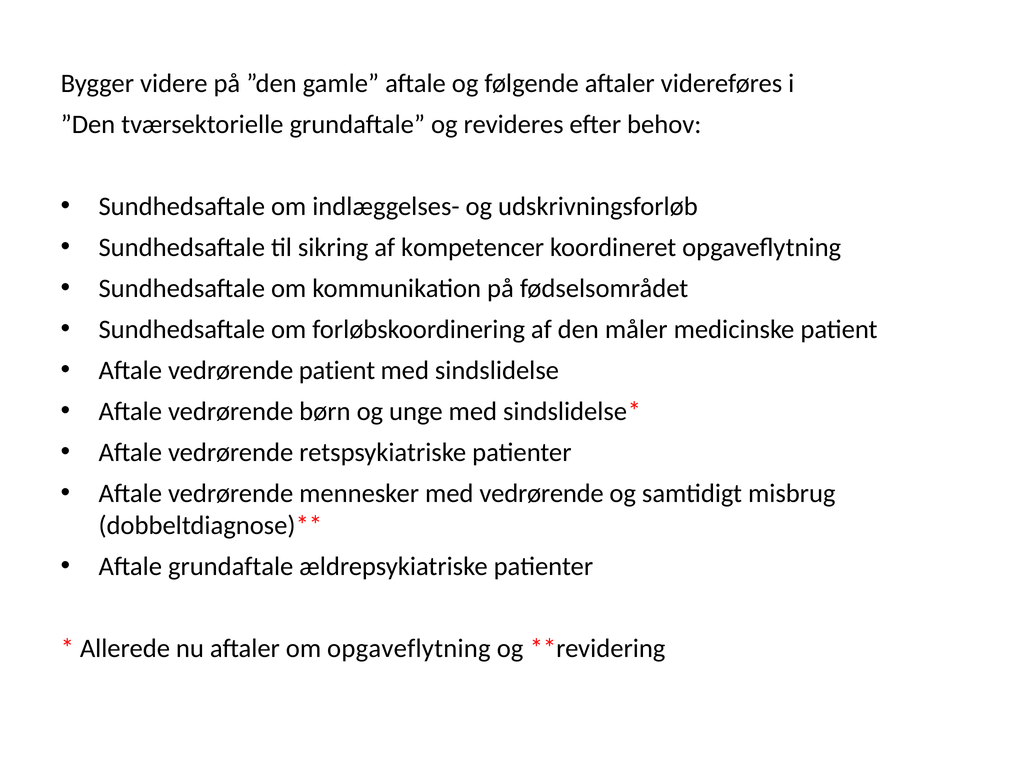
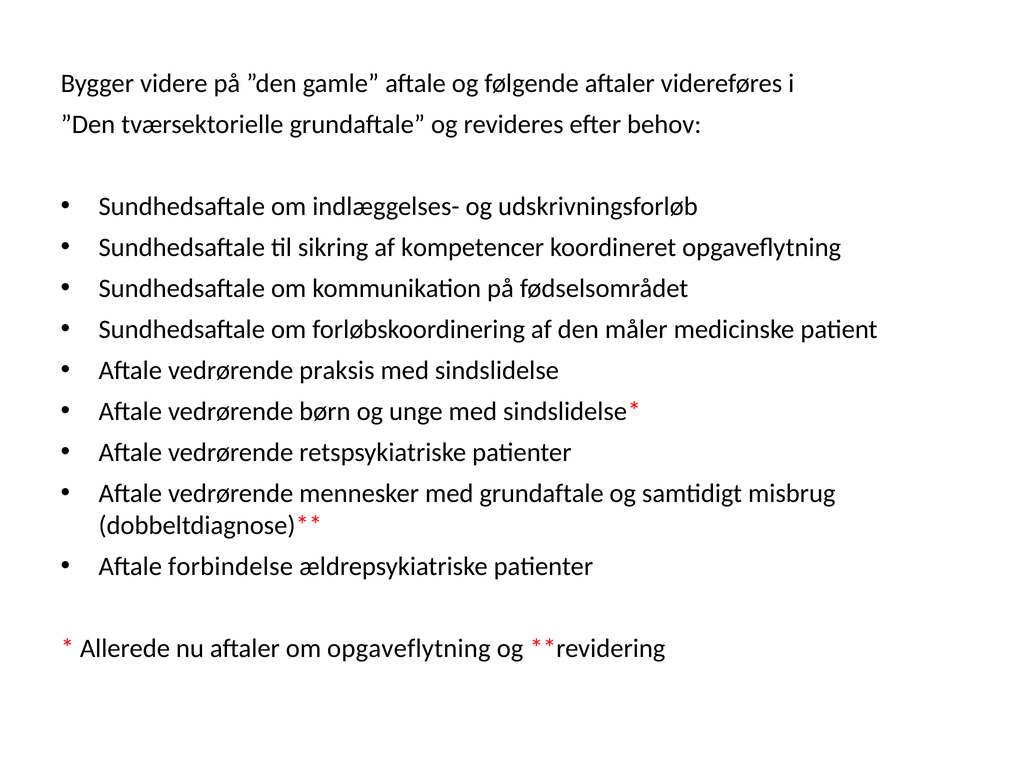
vedrørende patient: patient -> praksis
med vedrørende: vedrørende -> grundaftale
Aftale grundaftale: grundaftale -> forbindelse
